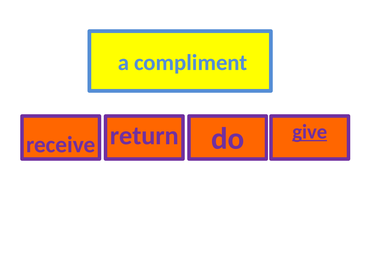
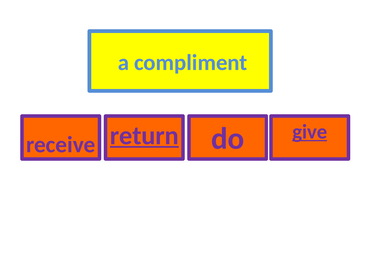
return underline: none -> present
